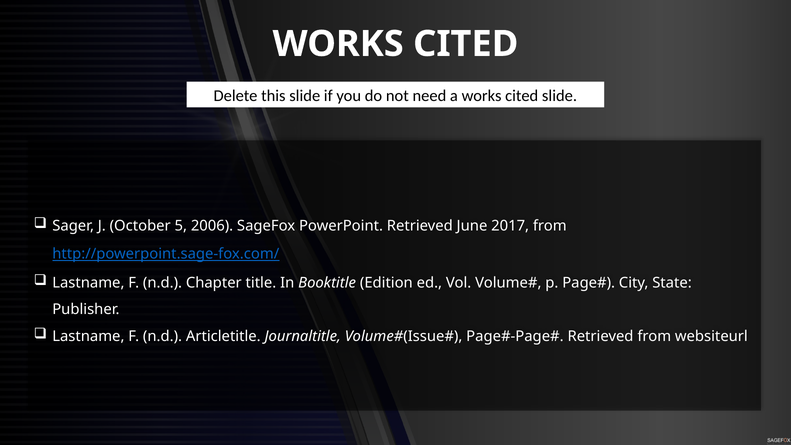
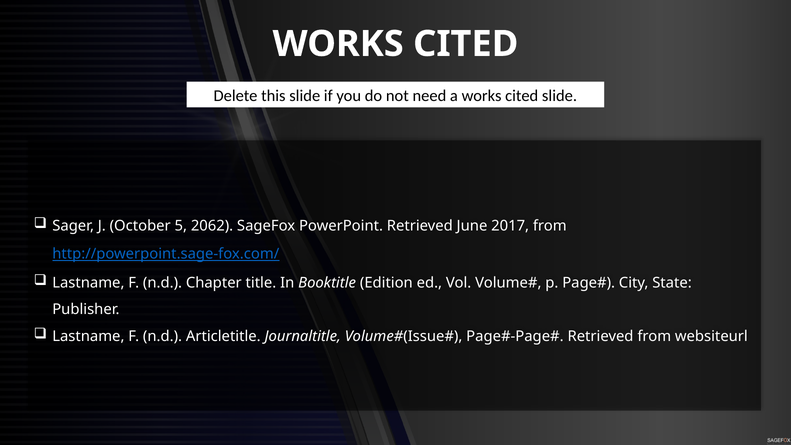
2006: 2006 -> 2062
